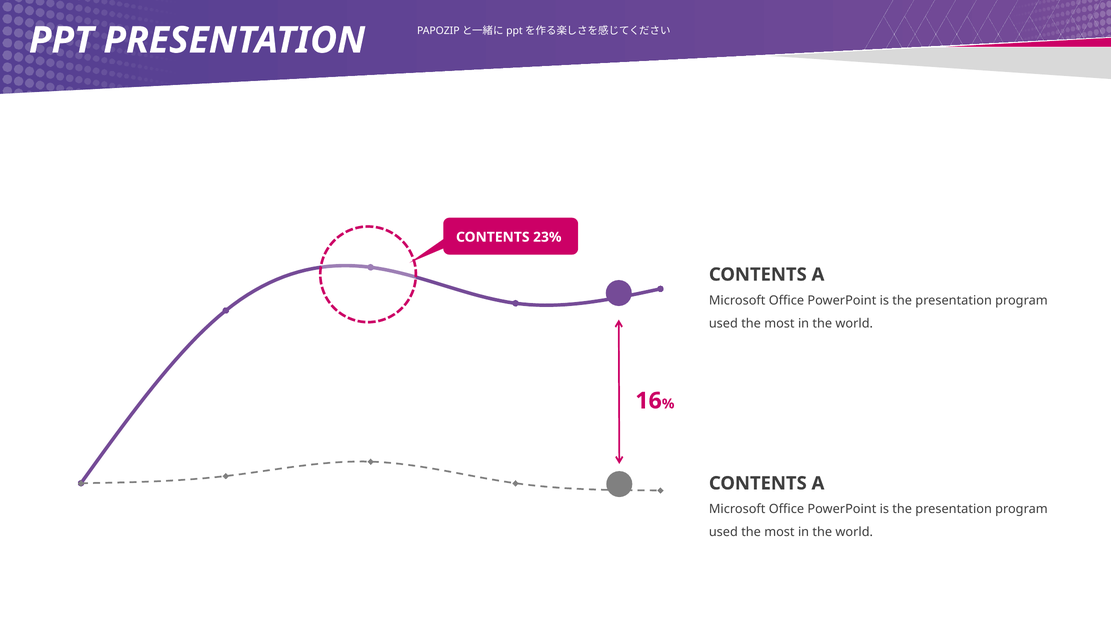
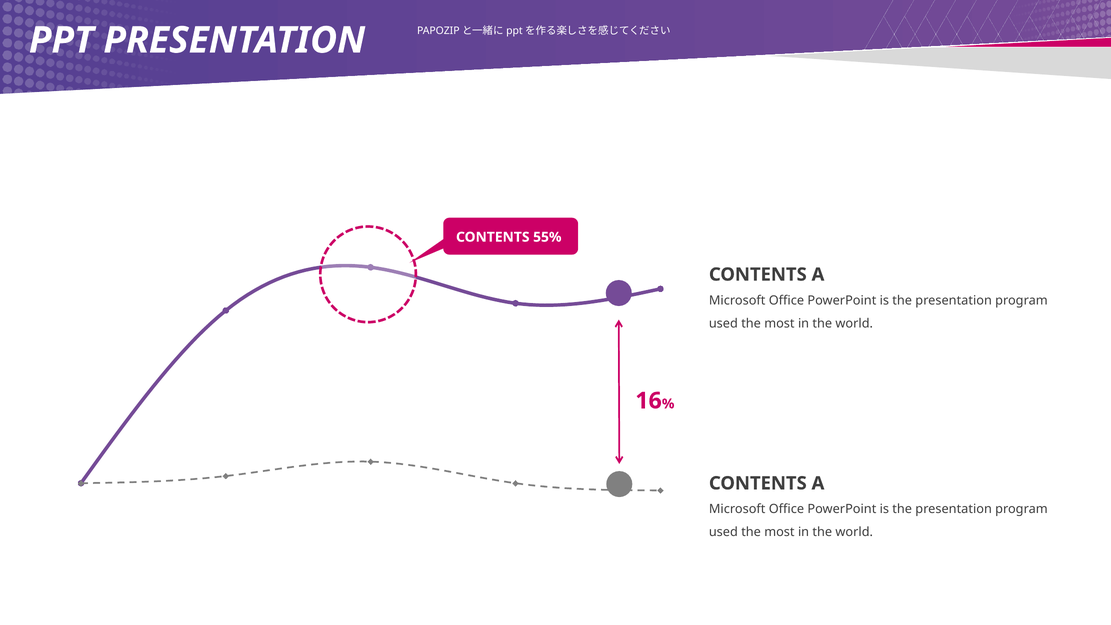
23%: 23% -> 55%
